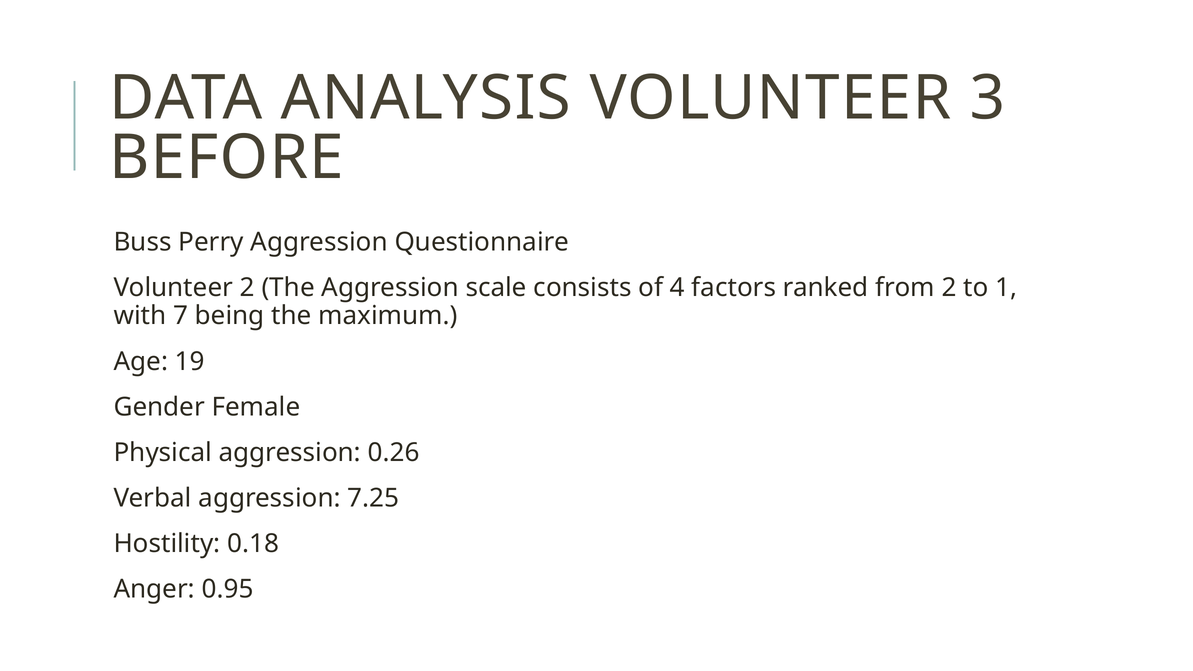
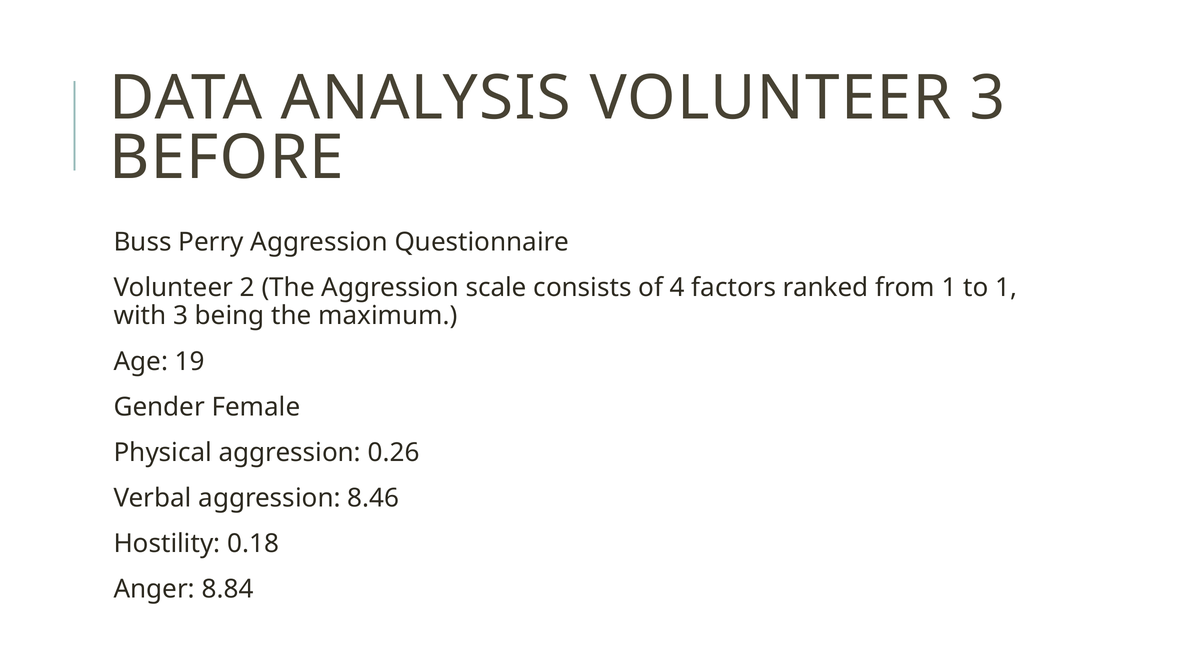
from 2: 2 -> 1
with 7: 7 -> 3
7.25: 7.25 -> 8.46
0.95: 0.95 -> 8.84
